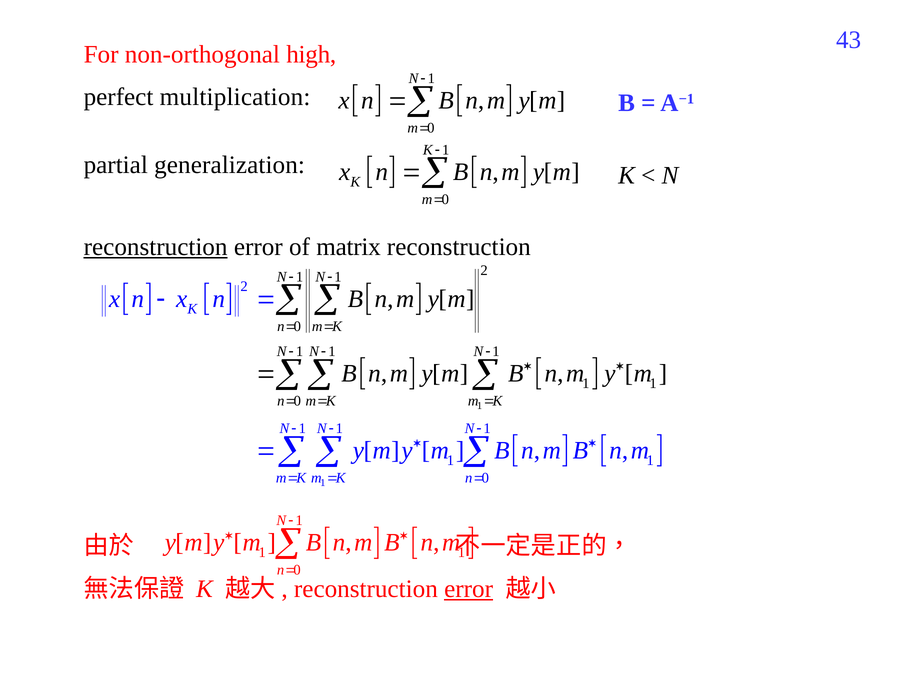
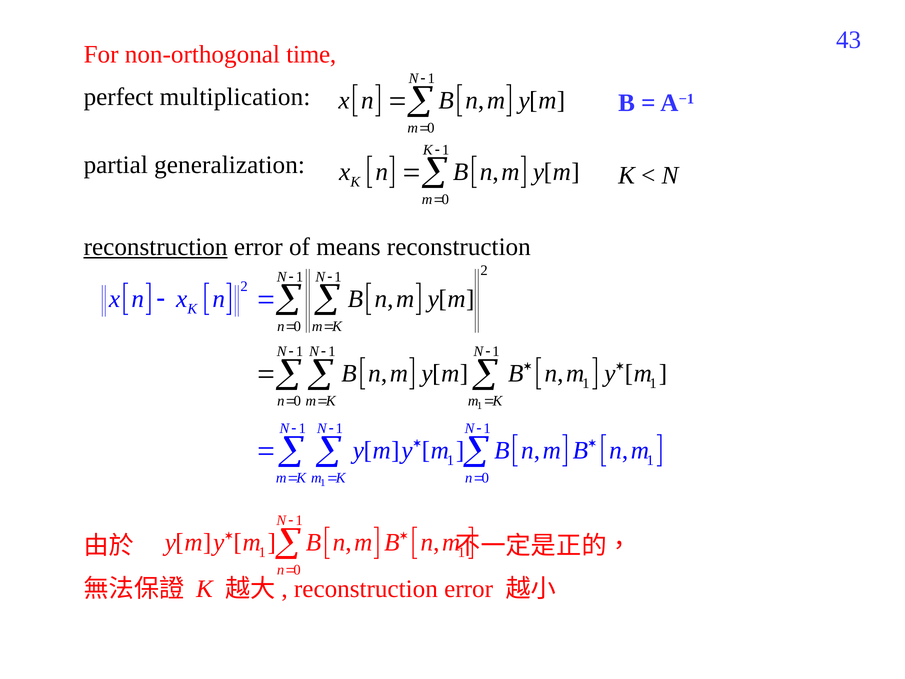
high: high -> time
matrix: matrix -> means
error at (469, 589) underline: present -> none
